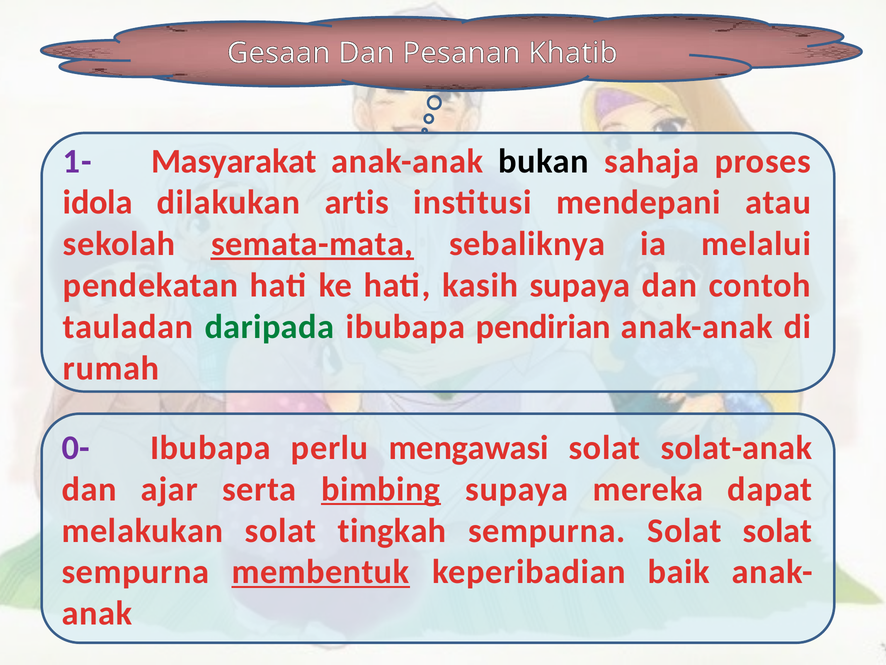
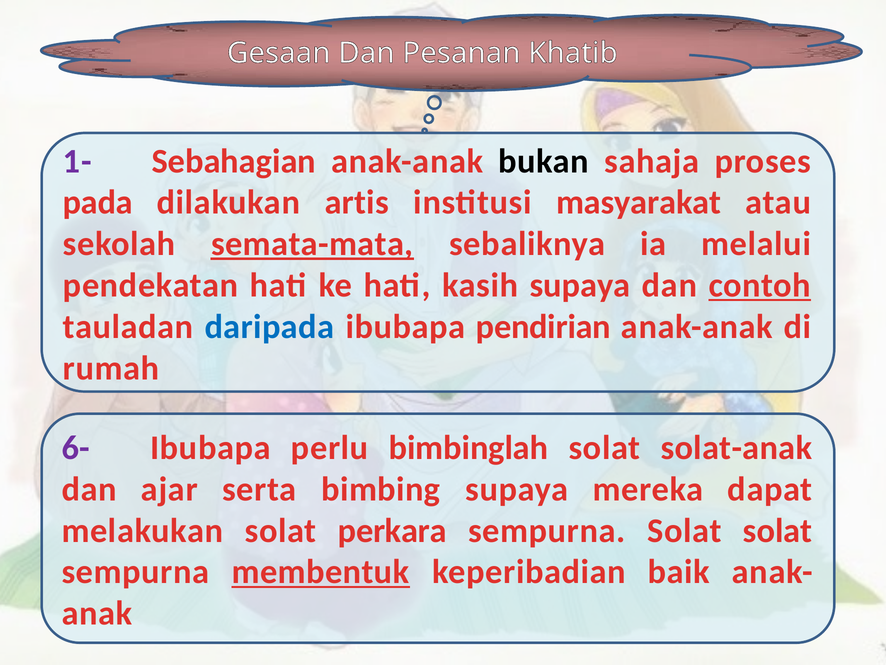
Masyarakat: Masyarakat -> Sebahagian
idola: idola -> pada
mendepani: mendepani -> masyarakat
contoh underline: none -> present
daripada colour: green -> blue
0-: 0- -> 6-
mengawasi: mengawasi -> bimbinglah
bimbing underline: present -> none
tingkah: tingkah -> perkara
